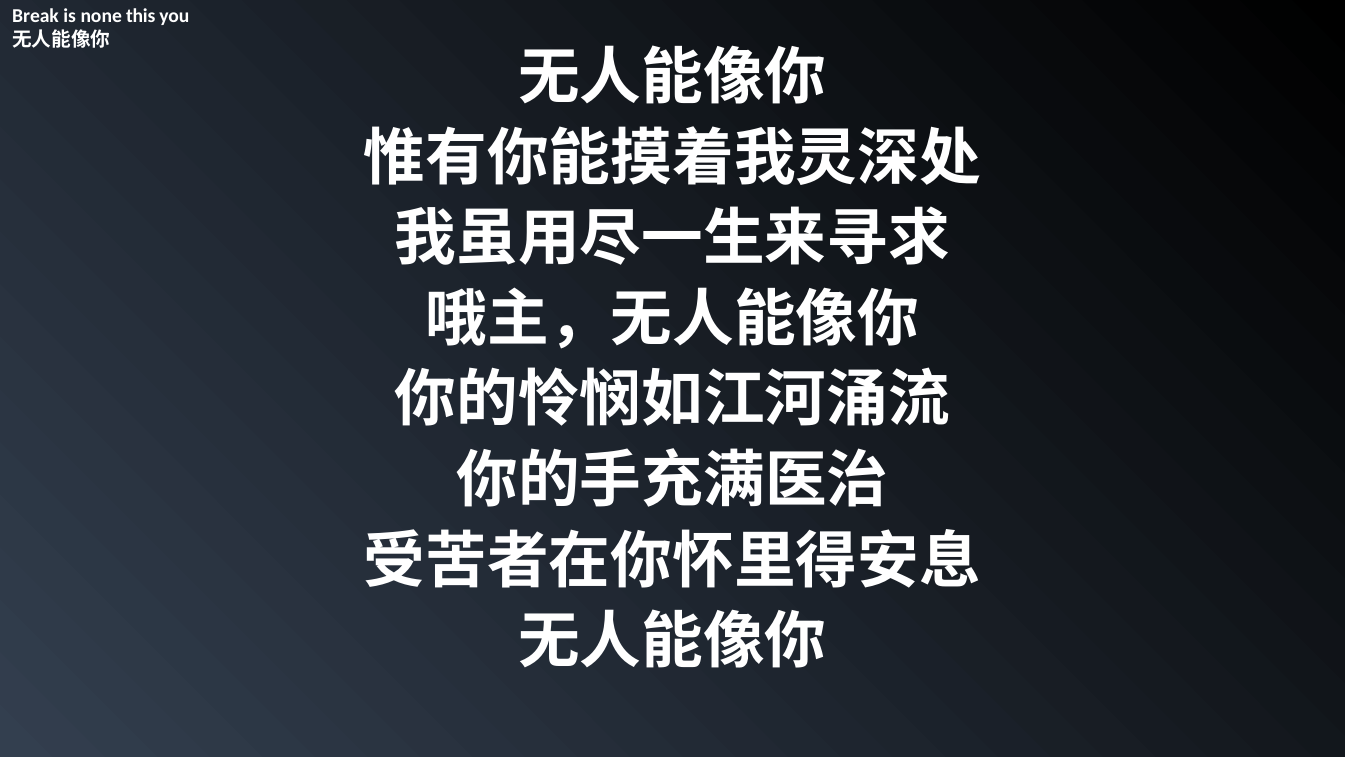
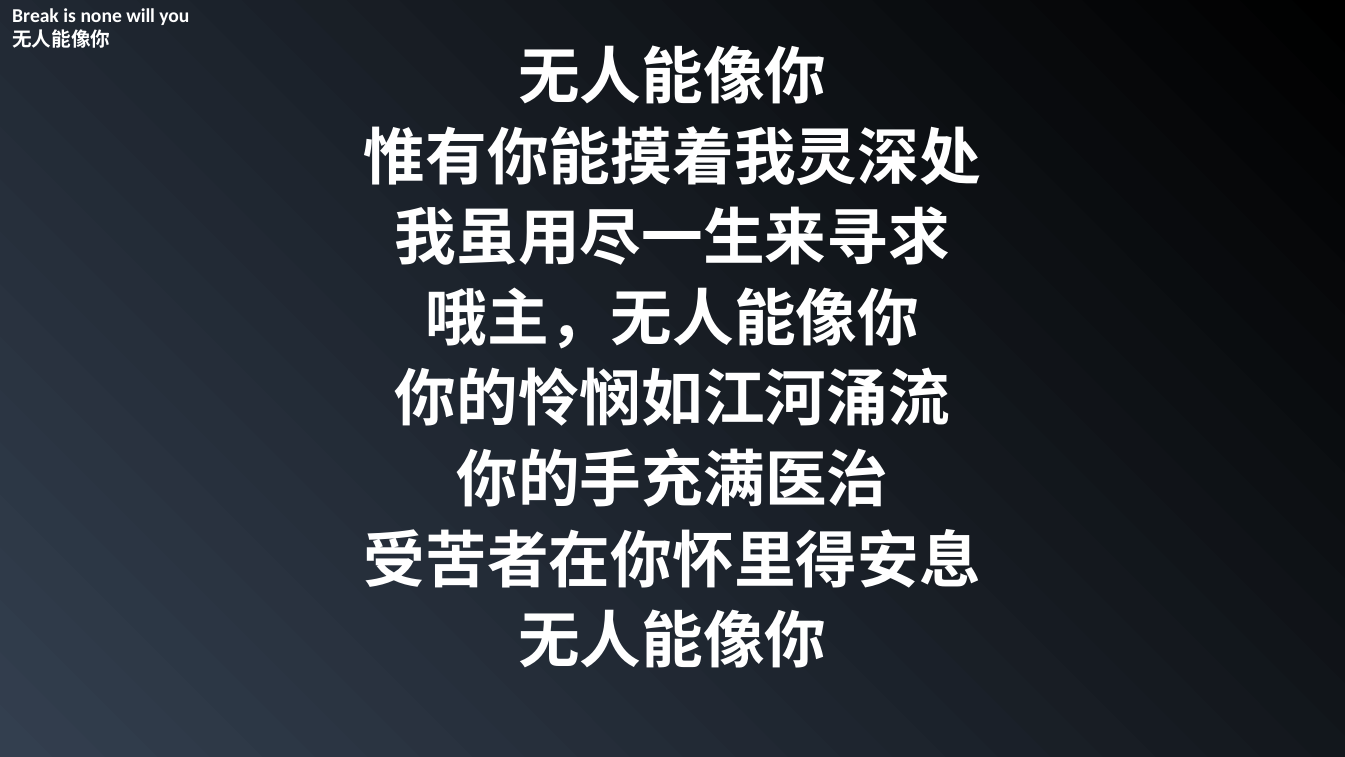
this: this -> will
